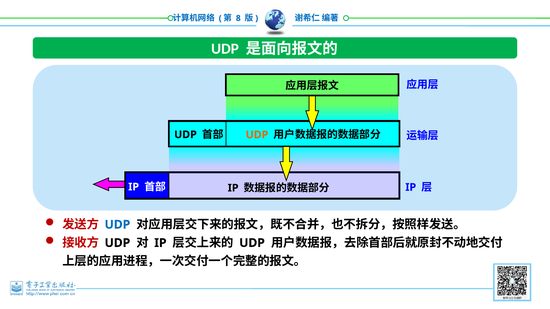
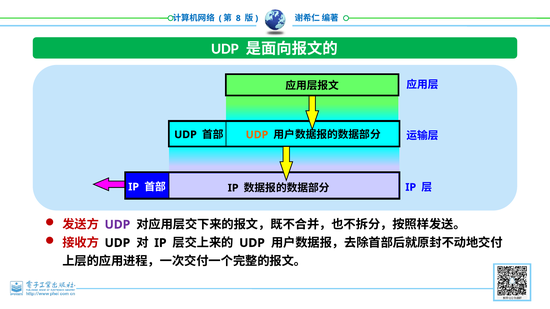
UDP at (117, 225) colour: blue -> purple
